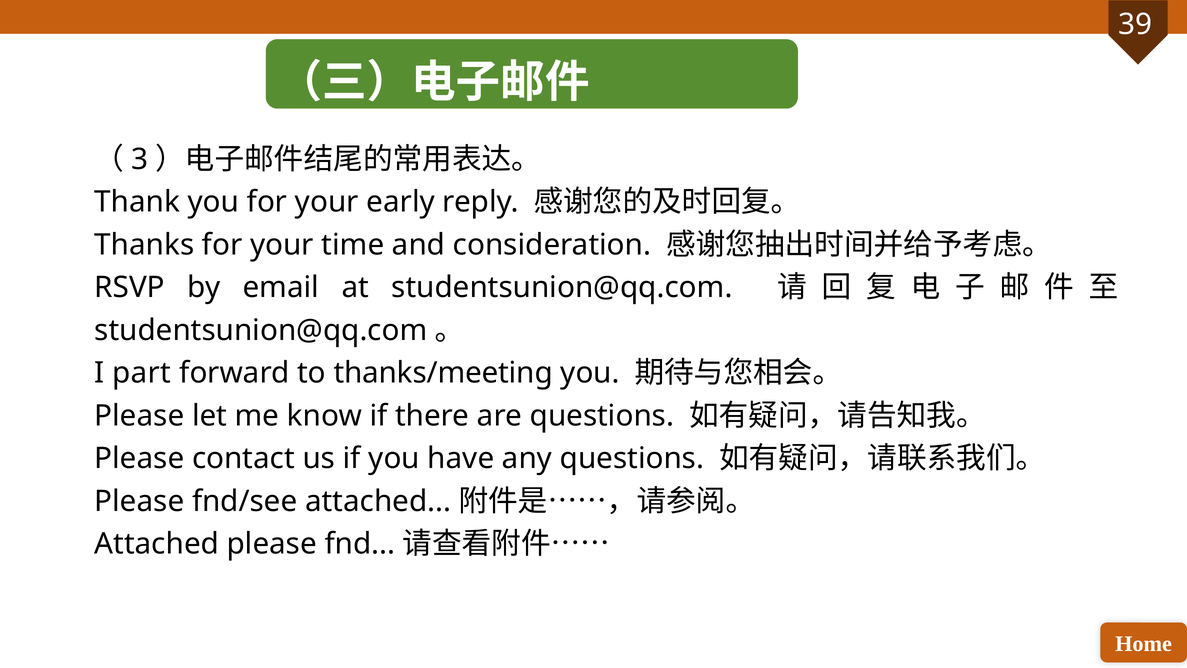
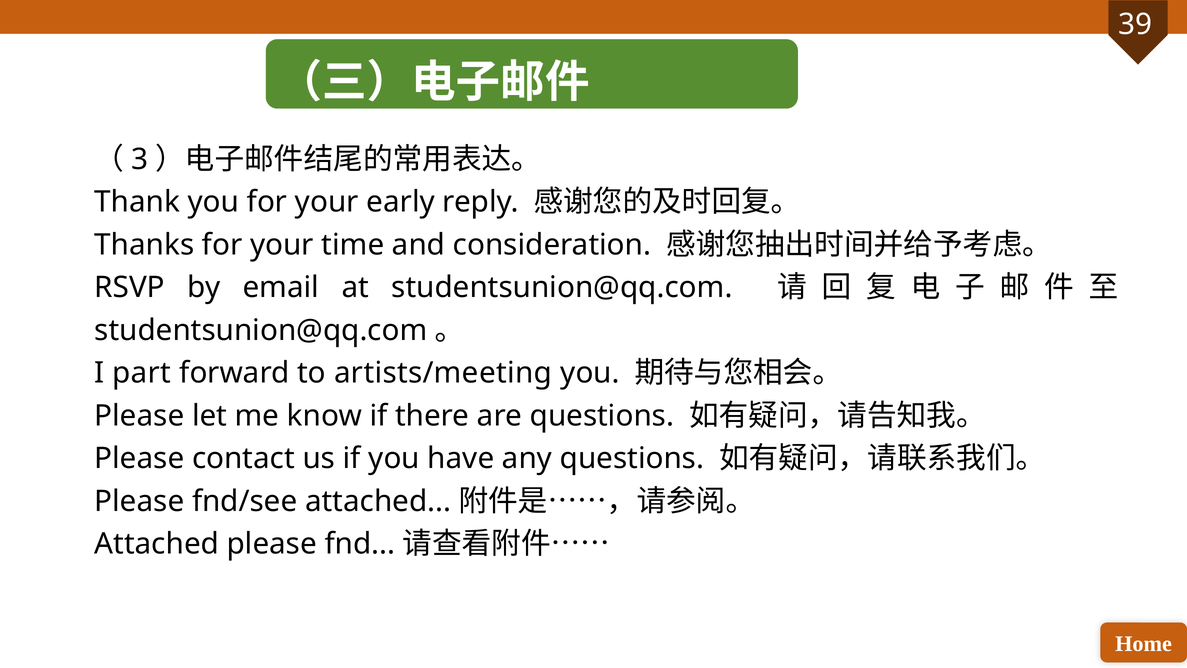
thanks/meeting: thanks/meeting -> artists/meeting
